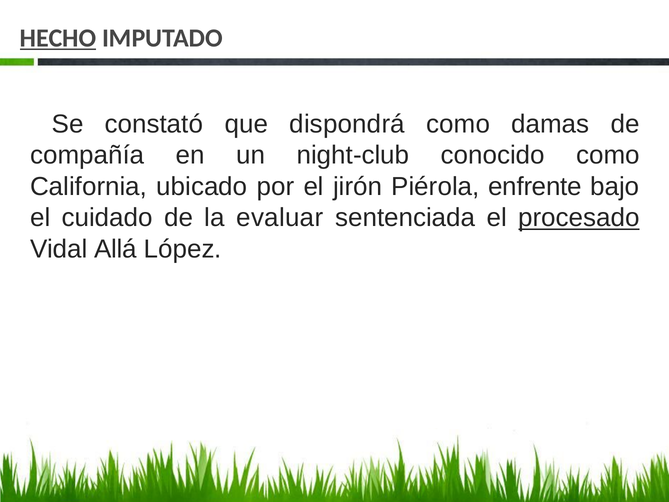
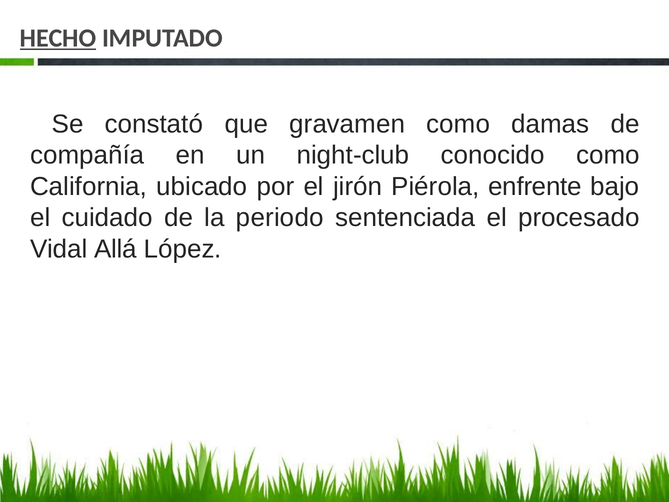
dispondrá: dispondrá -> gravamen
evaluar: evaluar -> periodo
procesado underline: present -> none
